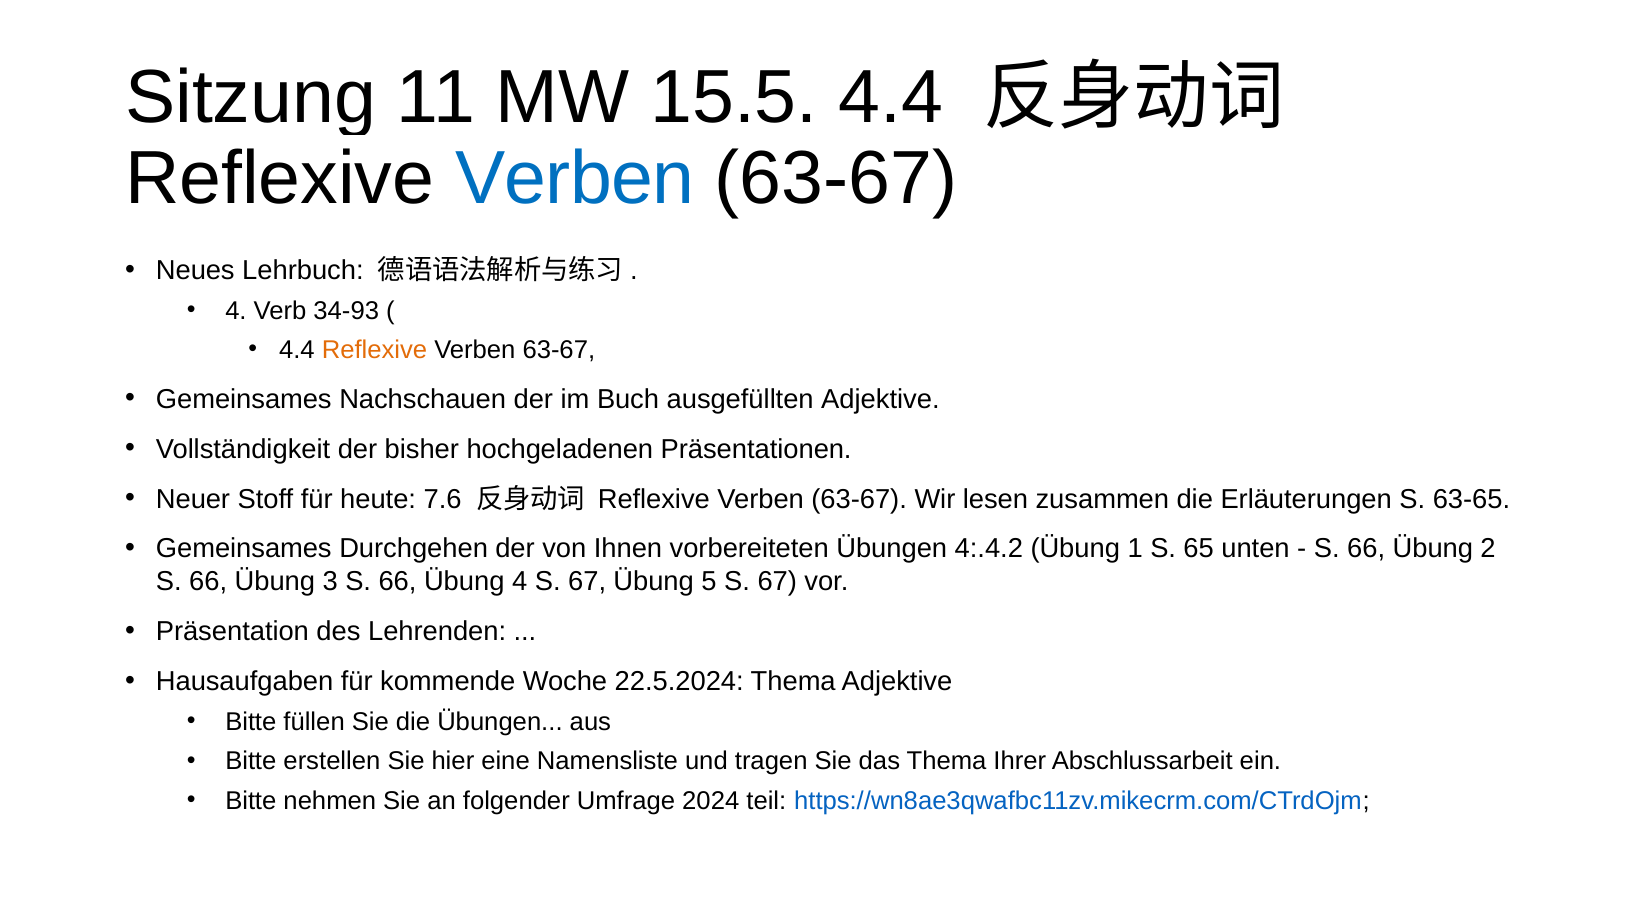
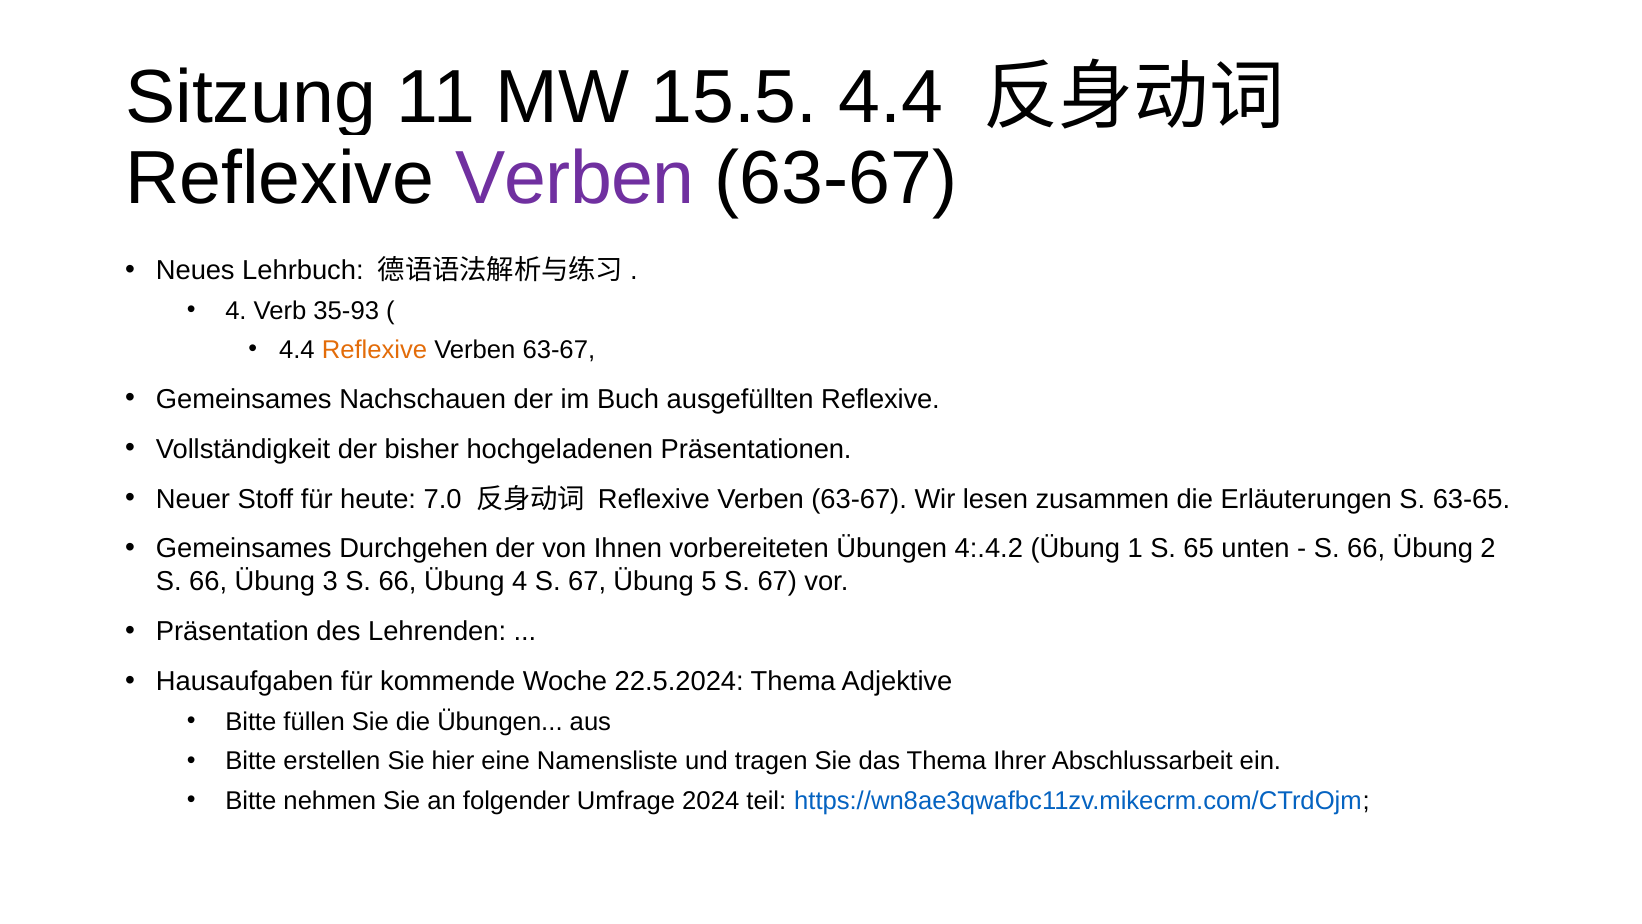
Verben at (575, 179) colour: blue -> purple
34-93: 34-93 -> 35-93
ausgefüllten Adjektive: Adjektive -> Reflexive
7.6: 7.6 -> 7.0
